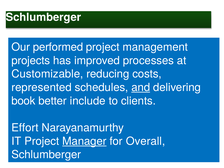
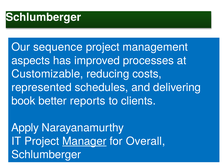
performed: performed -> sequence
projects: projects -> aspects
and underline: present -> none
include: include -> reports
Effort: Effort -> Apply
